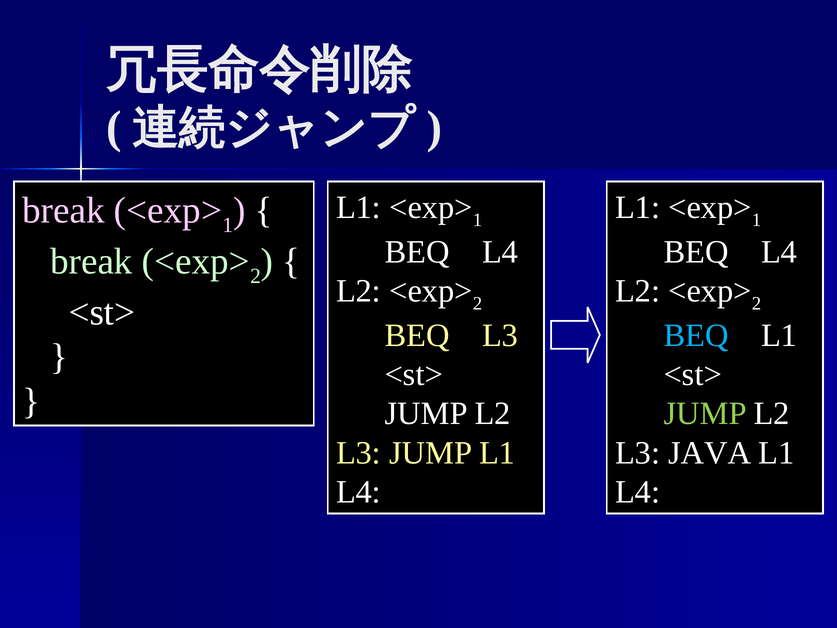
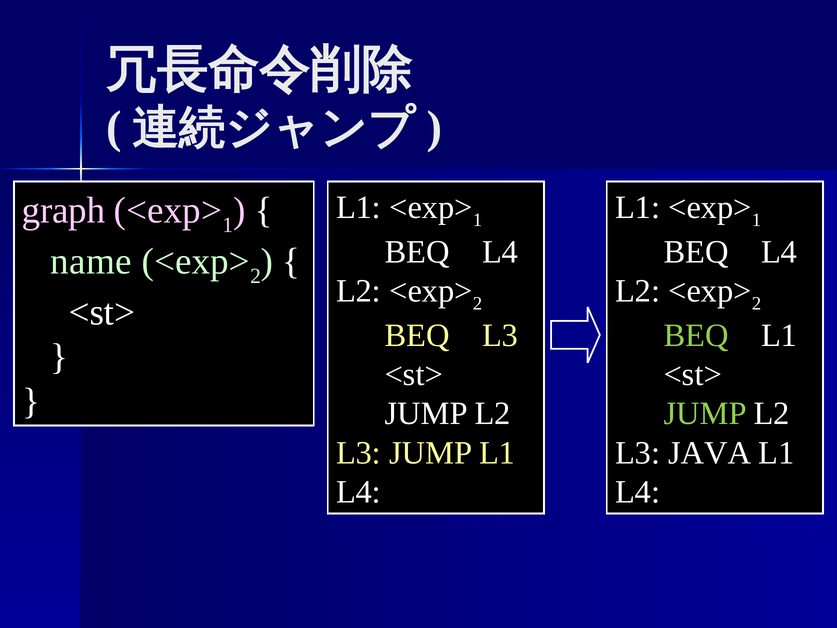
break at (63, 211): break -> graph
break at (91, 261): break -> name
BEQ at (696, 335) colour: light blue -> light green
